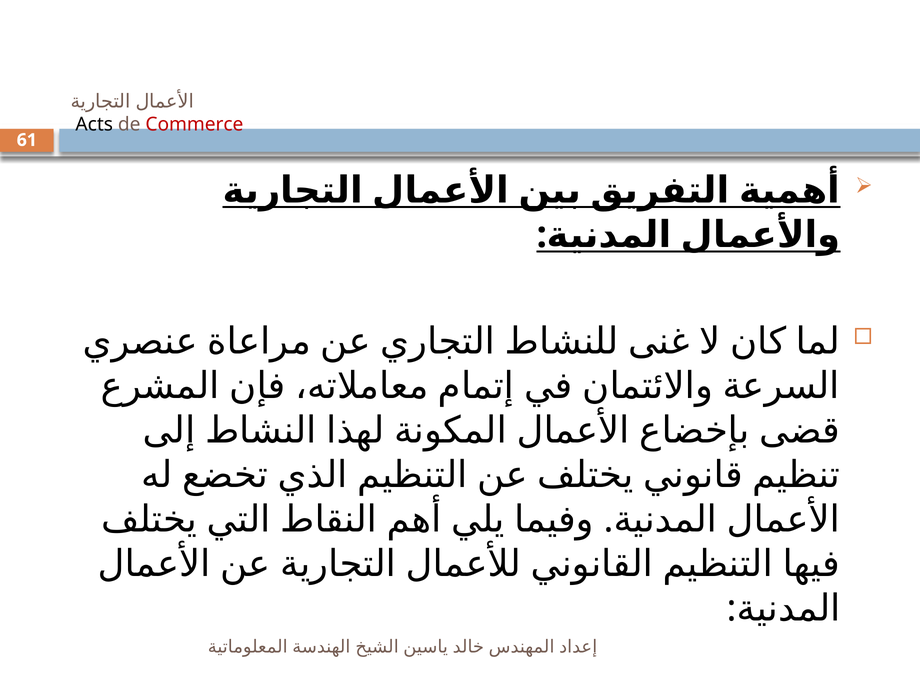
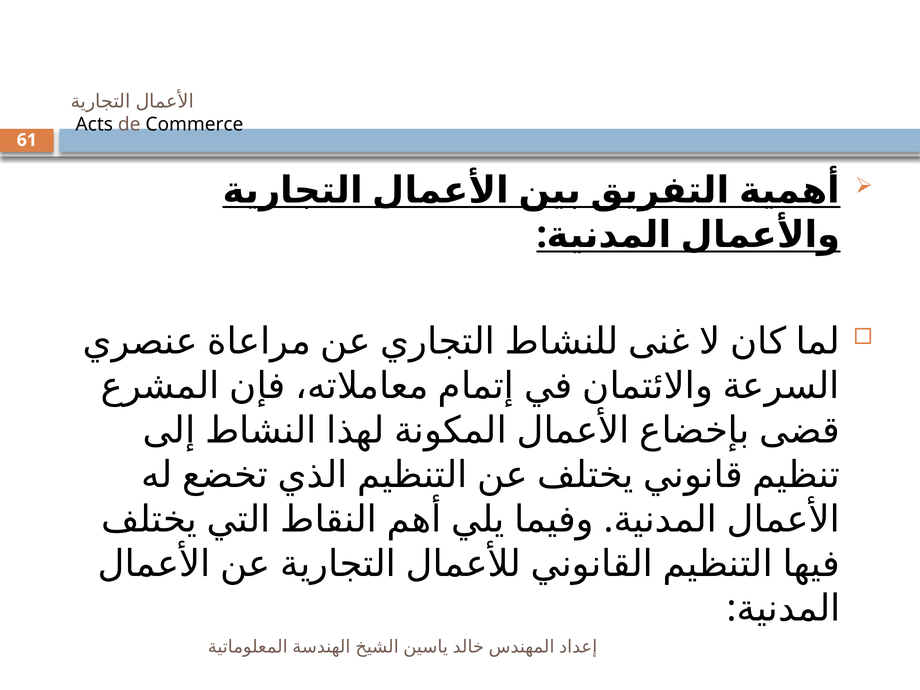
Commerce colour: red -> black
